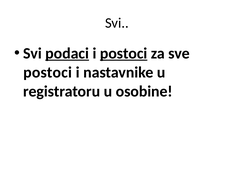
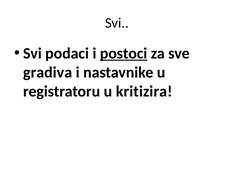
podaci underline: present -> none
postoci at (48, 72): postoci -> gradiva
osobine: osobine -> kritizira
